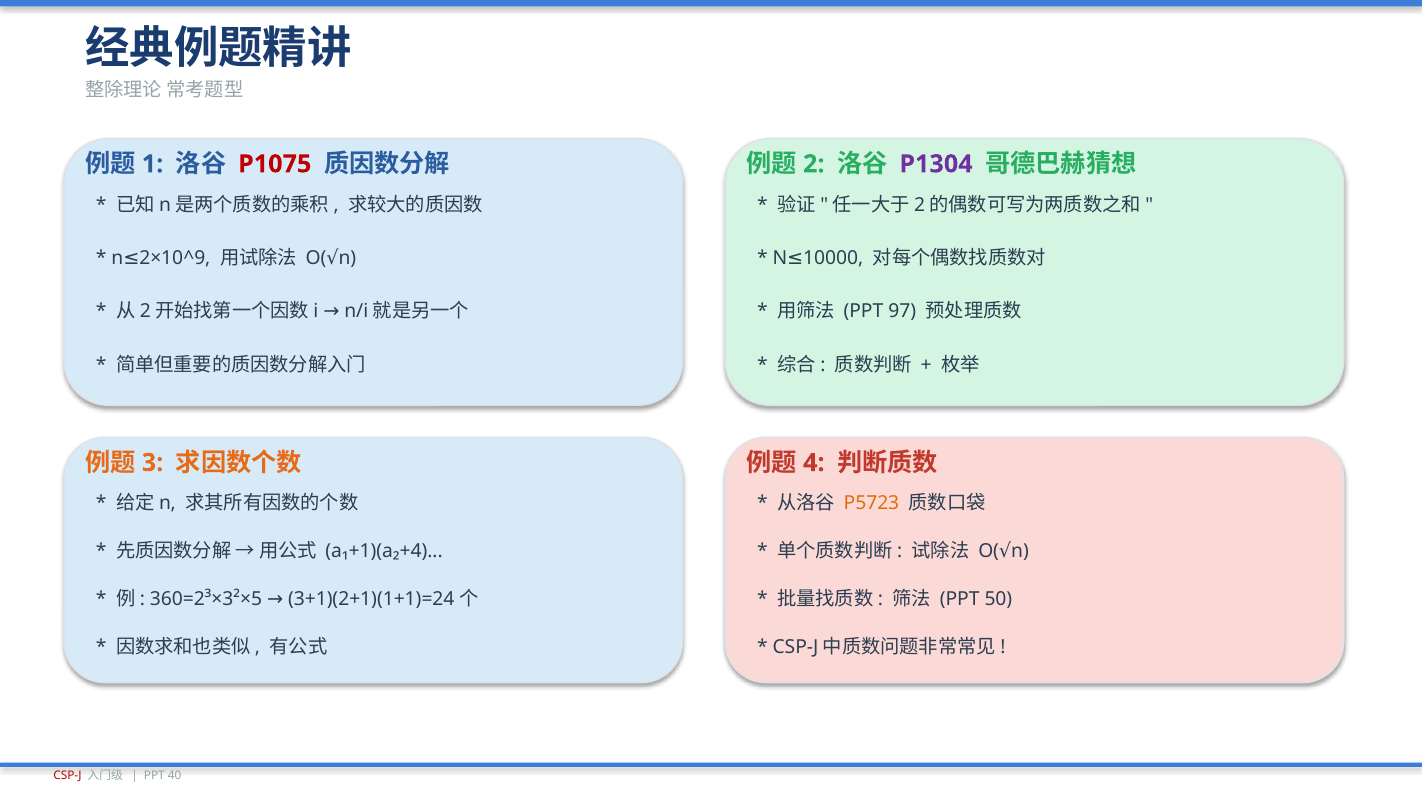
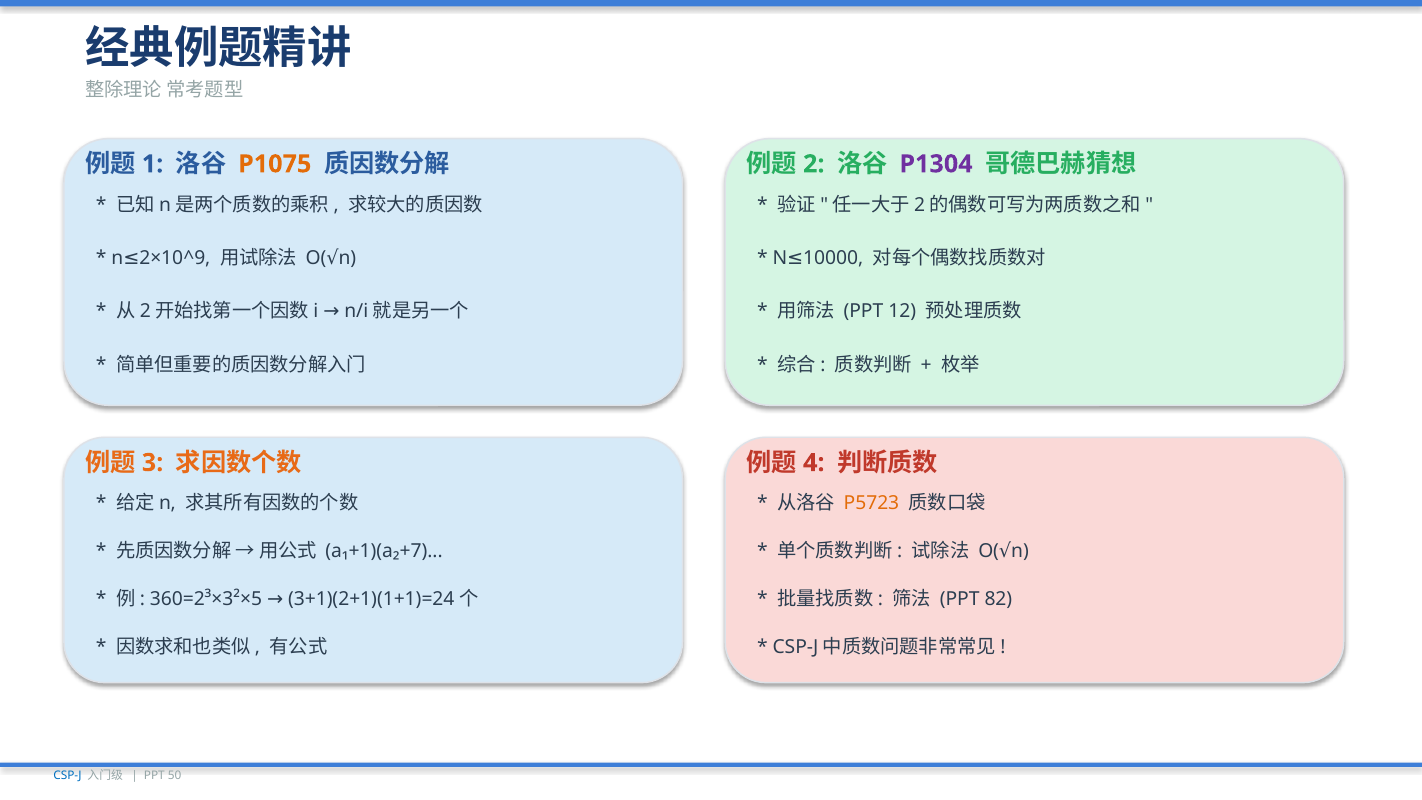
P1075 colour: red -> orange
97: 97 -> 12
a₁+1)(a₂+4: a₁+1)(a₂+4 -> a₁+1)(a₂+7
50: 50 -> 82
CSP-J colour: red -> blue
40: 40 -> 50
